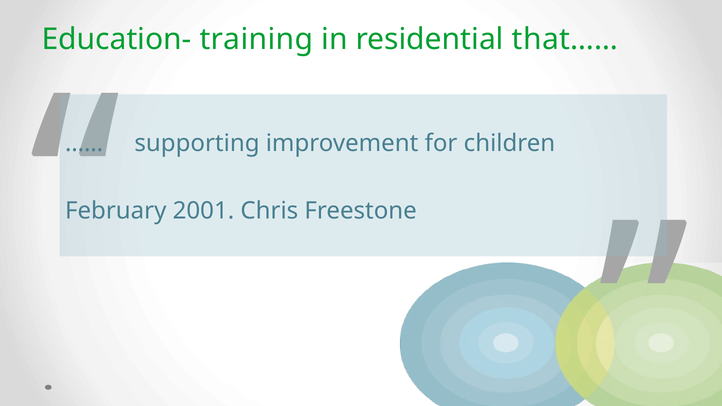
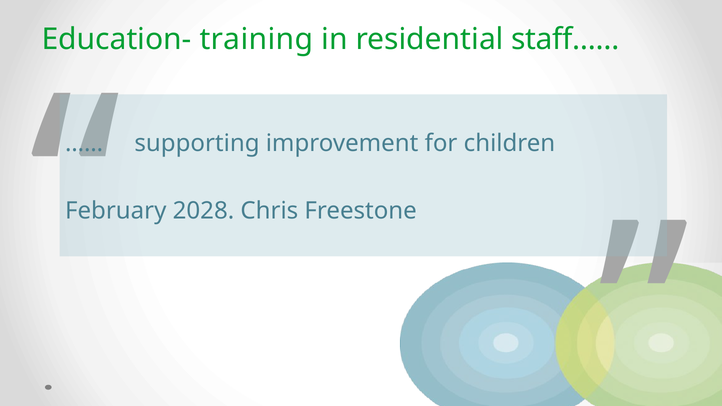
that……: that…… -> staff……
2001: 2001 -> 2028
